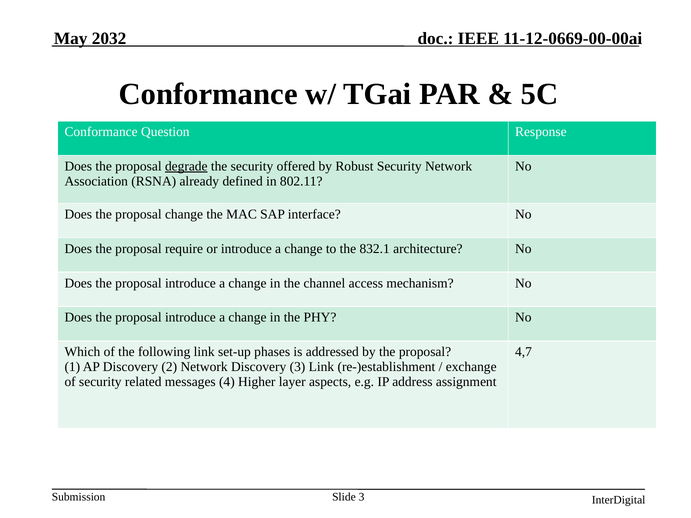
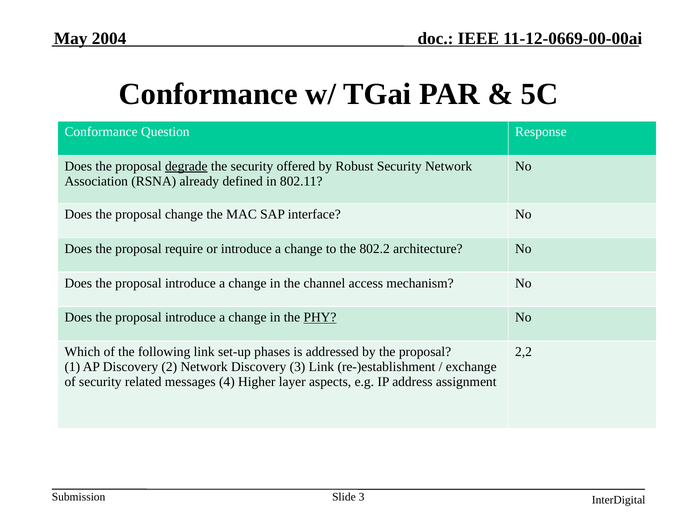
2032: 2032 -> 2004
832.1: 832.1 -> 802.2
PHY underline: none -> present
4,7: 4,7 -> 2,2
